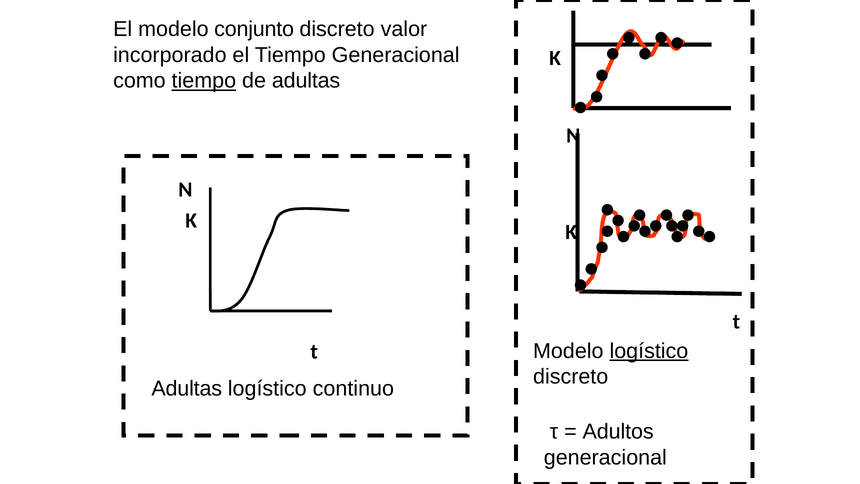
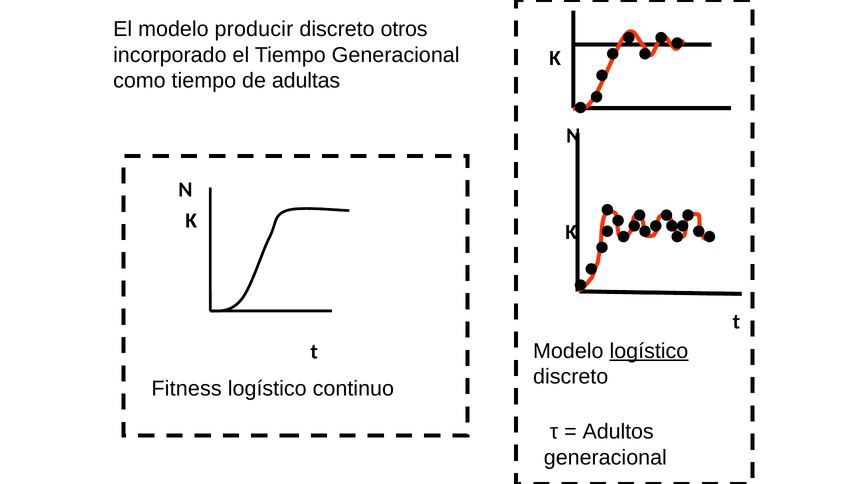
conjunto: conjunto -> producir
valor: valor -> otros
tiempo at (204, 81) underline: present -> none
Adultas at (187, 388): Adultas -> Fitness
